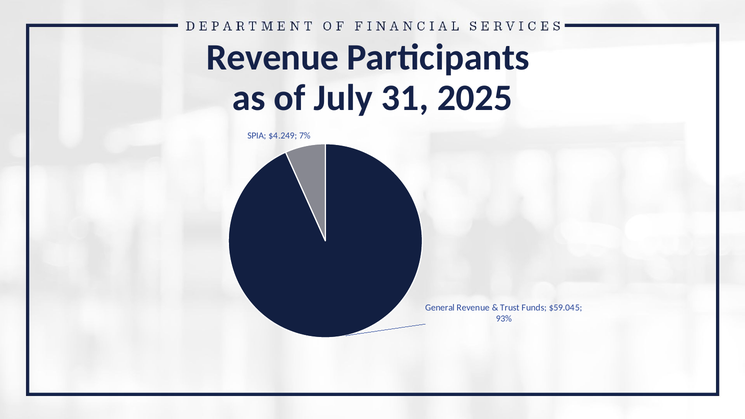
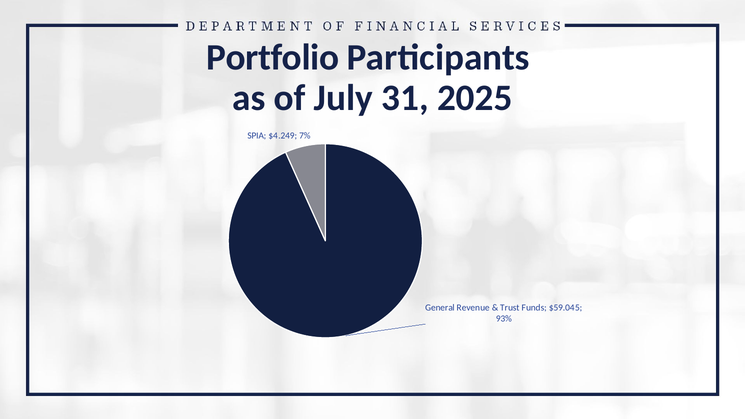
Revenue at (273, 58): Revenue -> Portfolio
